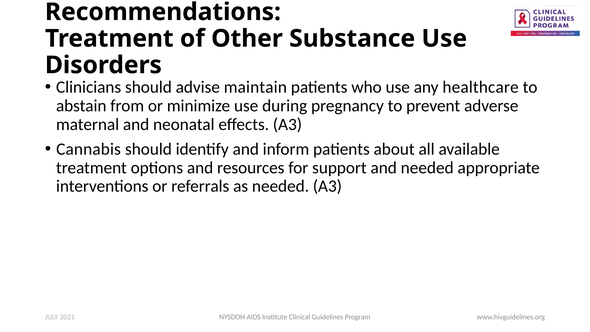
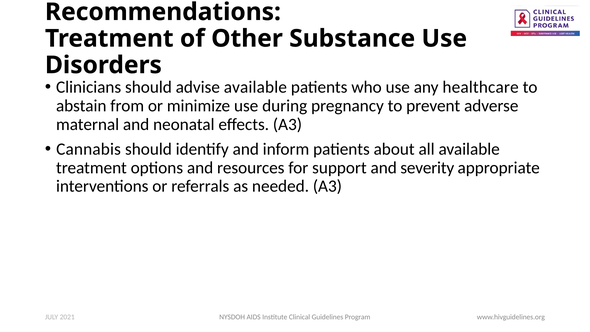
advise maintain: maintain -> available
and needed: needed -> severity
